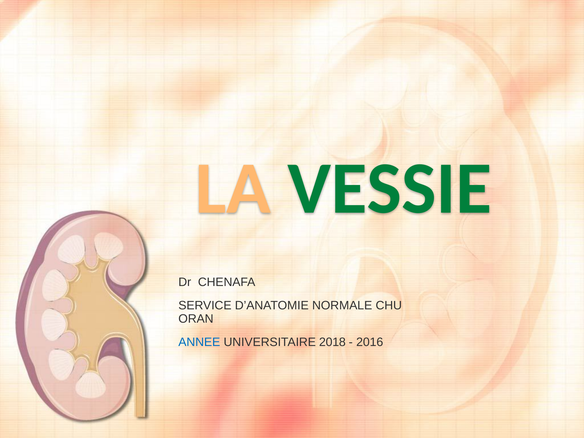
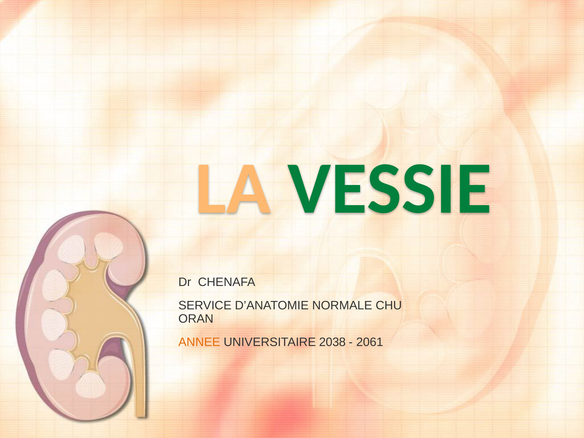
ANNEE colour: blue -> orange
2018: 2018 -> 2038
2016: 2016 -> 2061
